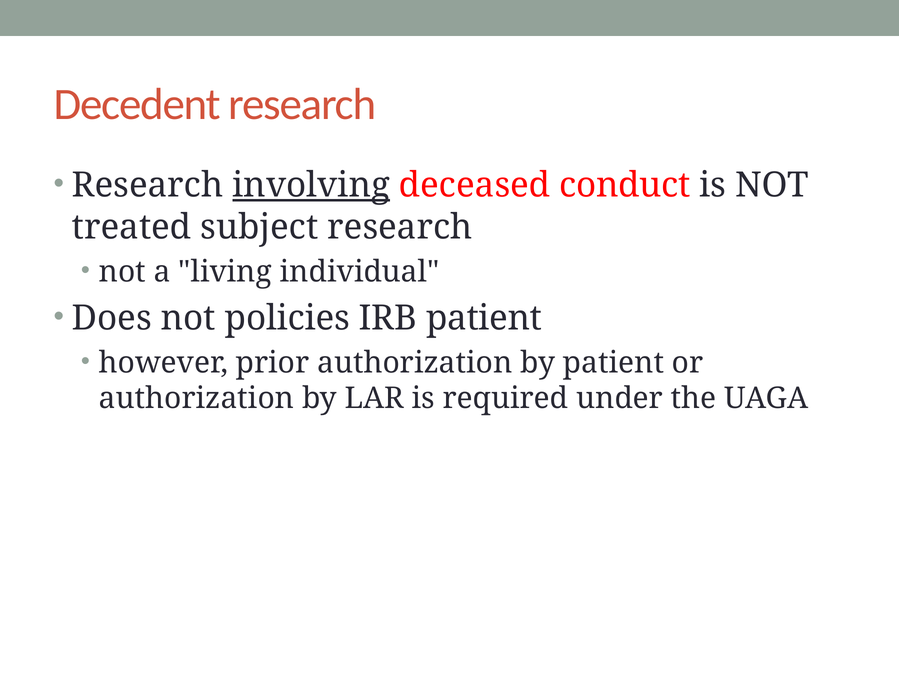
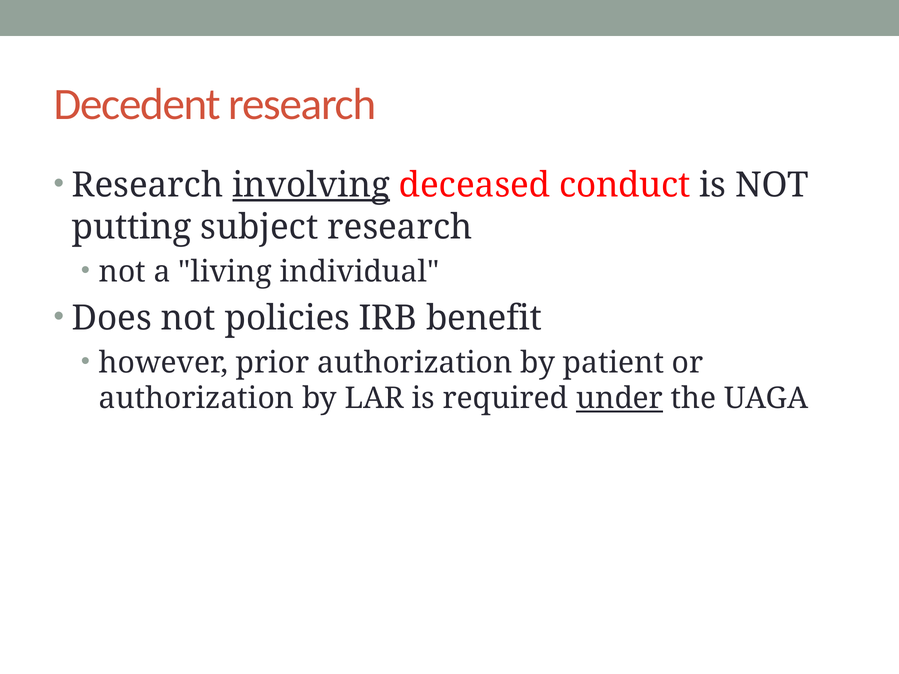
treated: treated -> putting
IRB patient: patient -> benefit
under underline: none -> present
